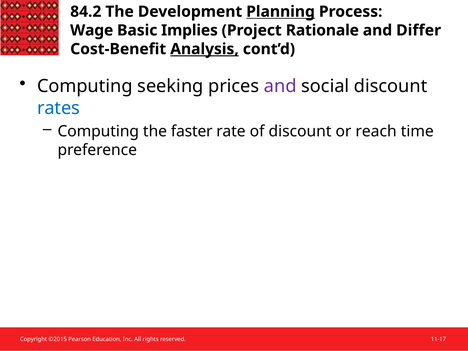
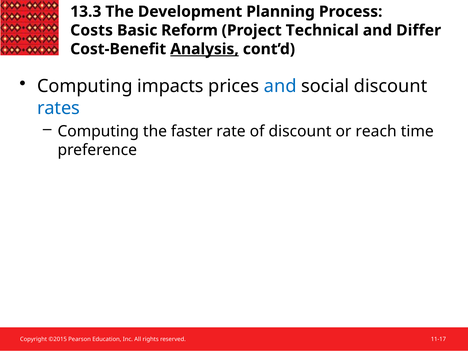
84.2: 84.2 -> 13.3
Planning underline: present -> none
Wage: Wage -> Costs
Implies: Implies -> Reform
Rationale: Rationale -> Technical
seeking: seeking -> impacts
and at (280, 86) colour: purple -> blue
